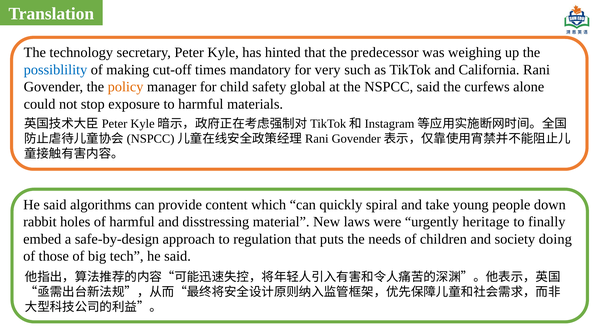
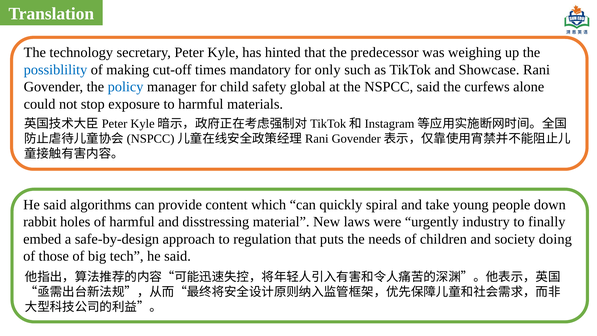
very: very -> only
California: California -> Showcase
policy colour: orange -> blue
heritage: heritage -> industry
